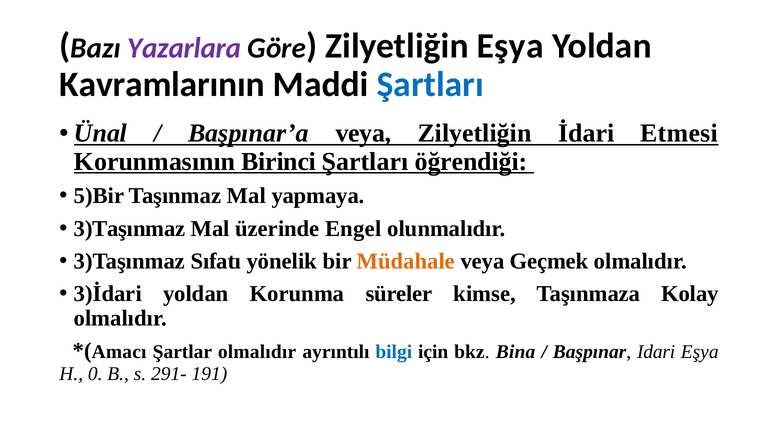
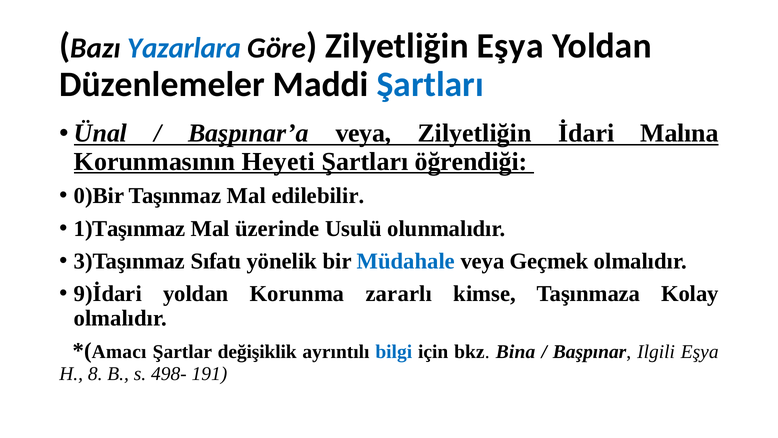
Yazarlara colour: purple -> blue
Kavramlarının: Kavramlarının -> Düzenlemeler
Etmesi: Etmesi -> Malına
Birinci: Birinci -> Heyeti
5)Bir: 5)Bir -> 0)Bir
yapmaya: yapmaya -> edilebilir
3)Taşınmaz at (130, 228): 3)Taşınmaz -> 1)Taşınmaz
Engel: Engel -> Usulü
Müdahale colour: orange -> blue
3)İdari: 3)İdari -> 9)İdari
süreler: süreler -> zararlı
Şartlar olmalıdır: olmalıdır -> değişiklik
Idari: Idari -> Ilgili
0: 0 -> 8
291-: 291- -> 498-
